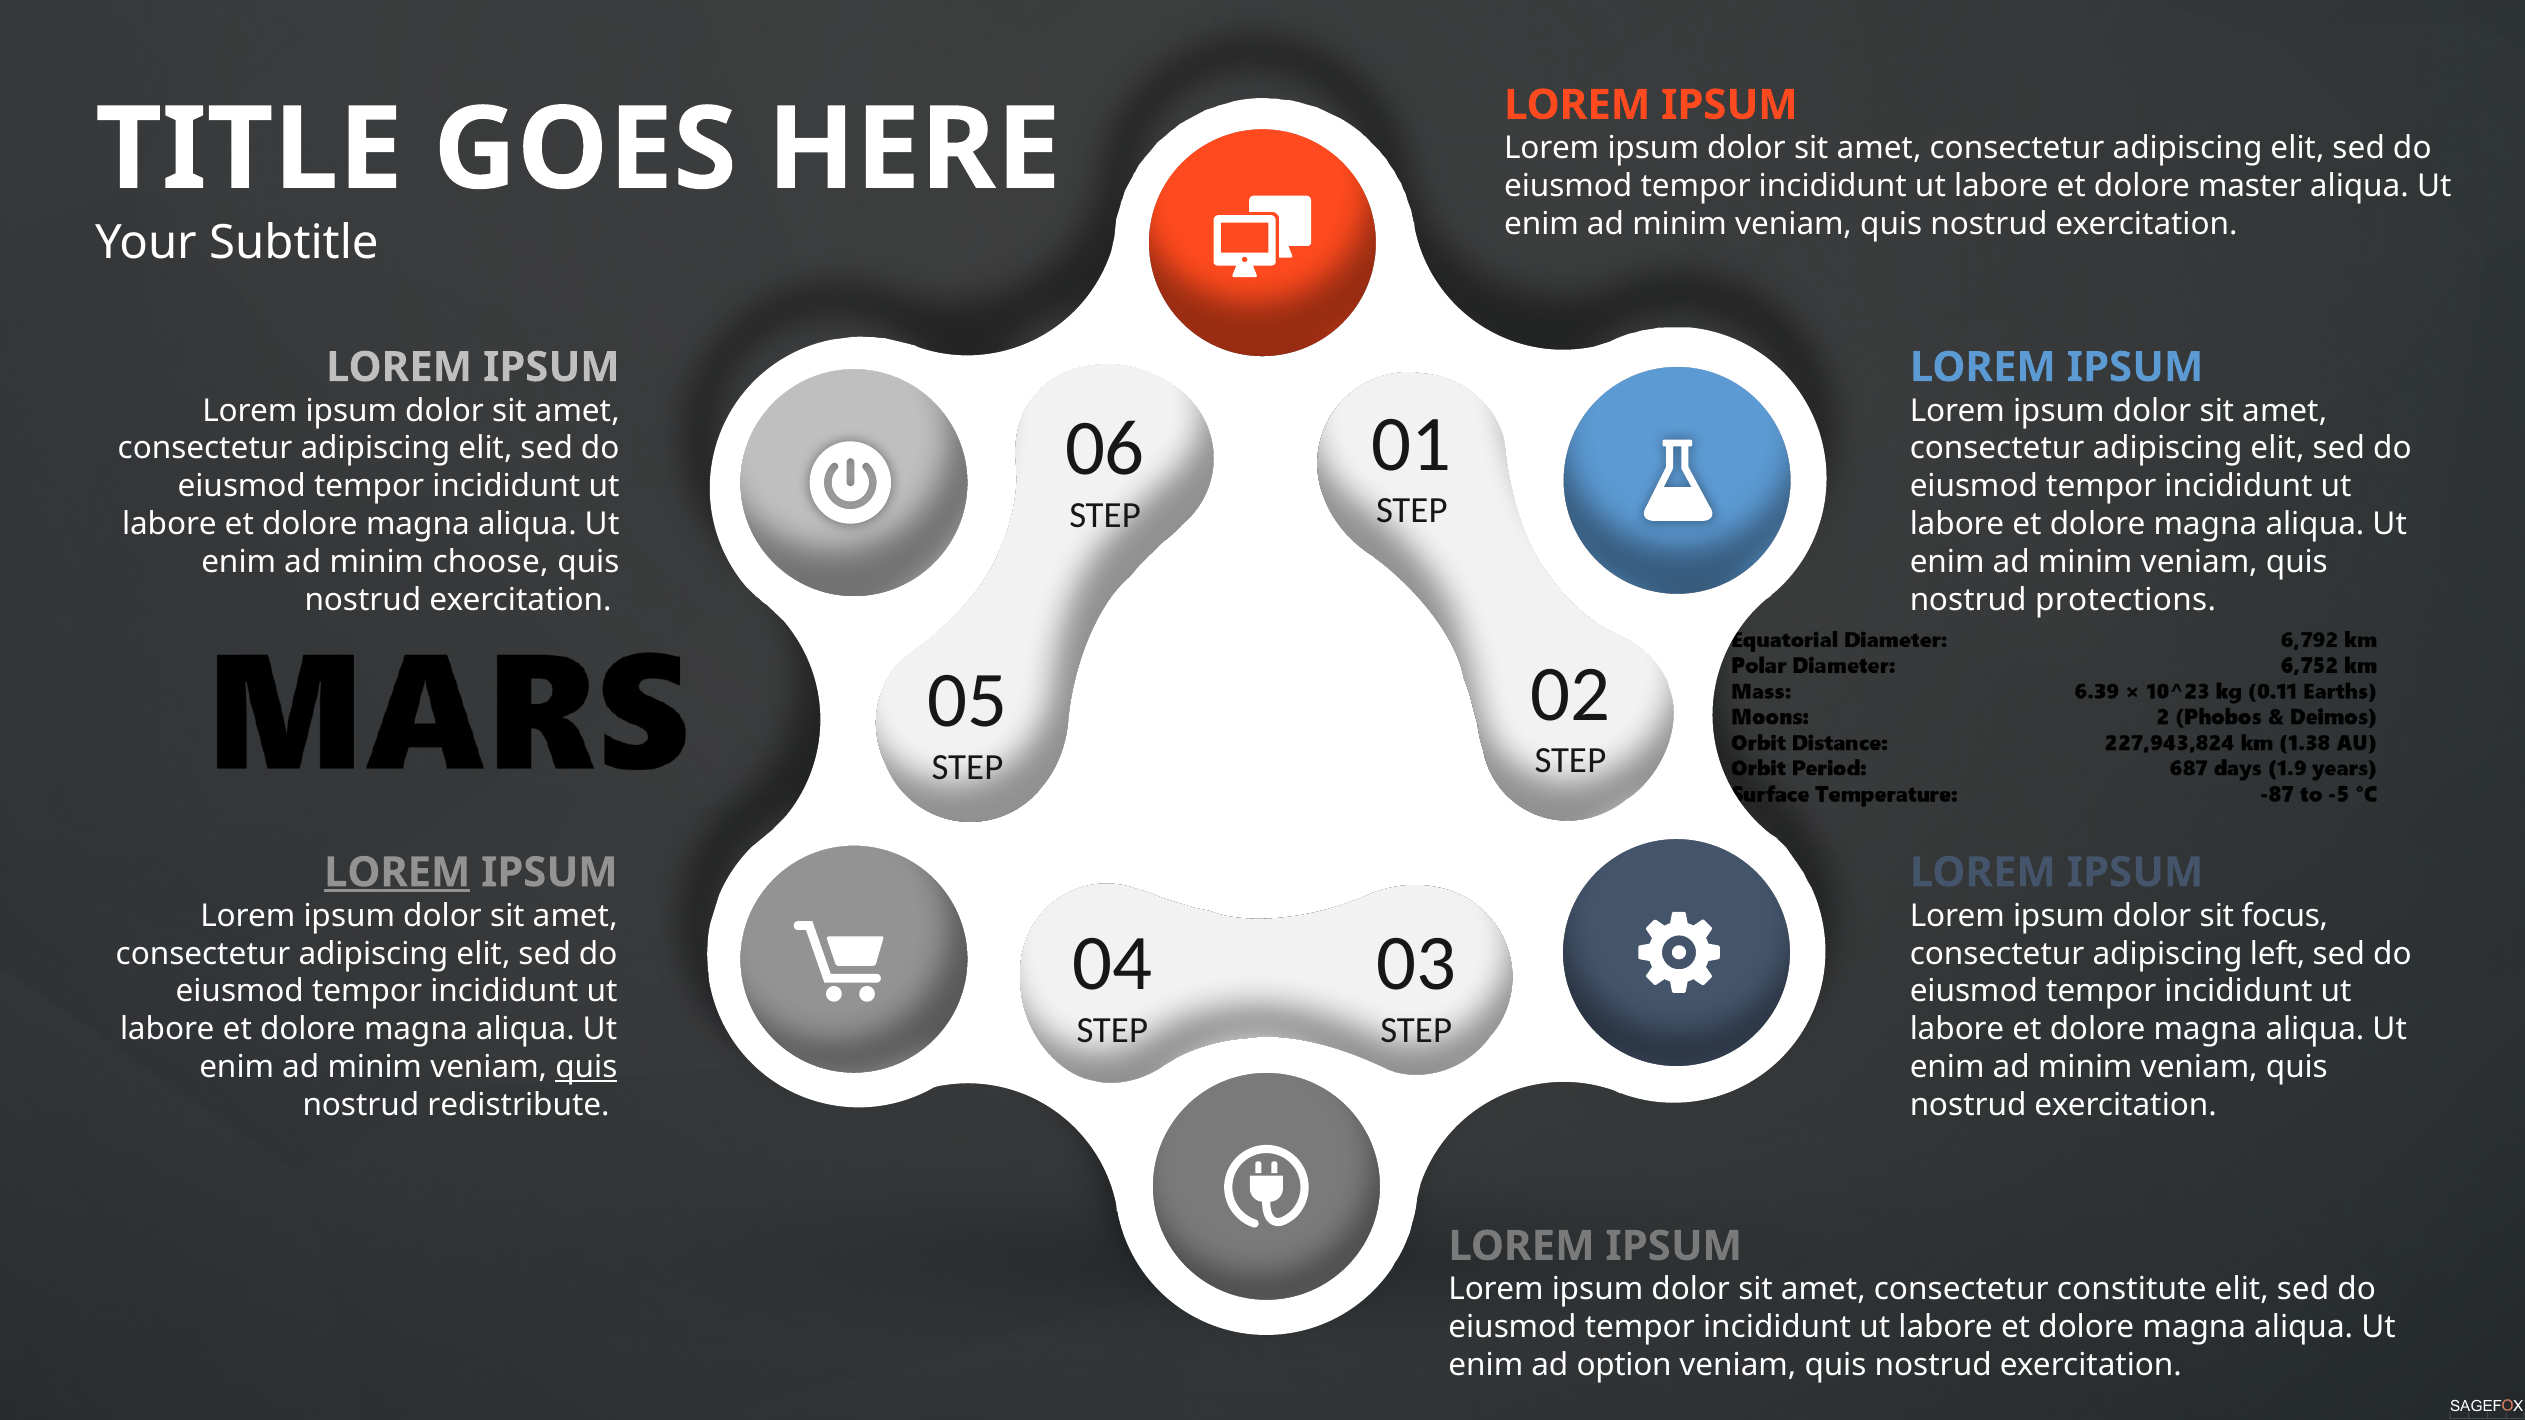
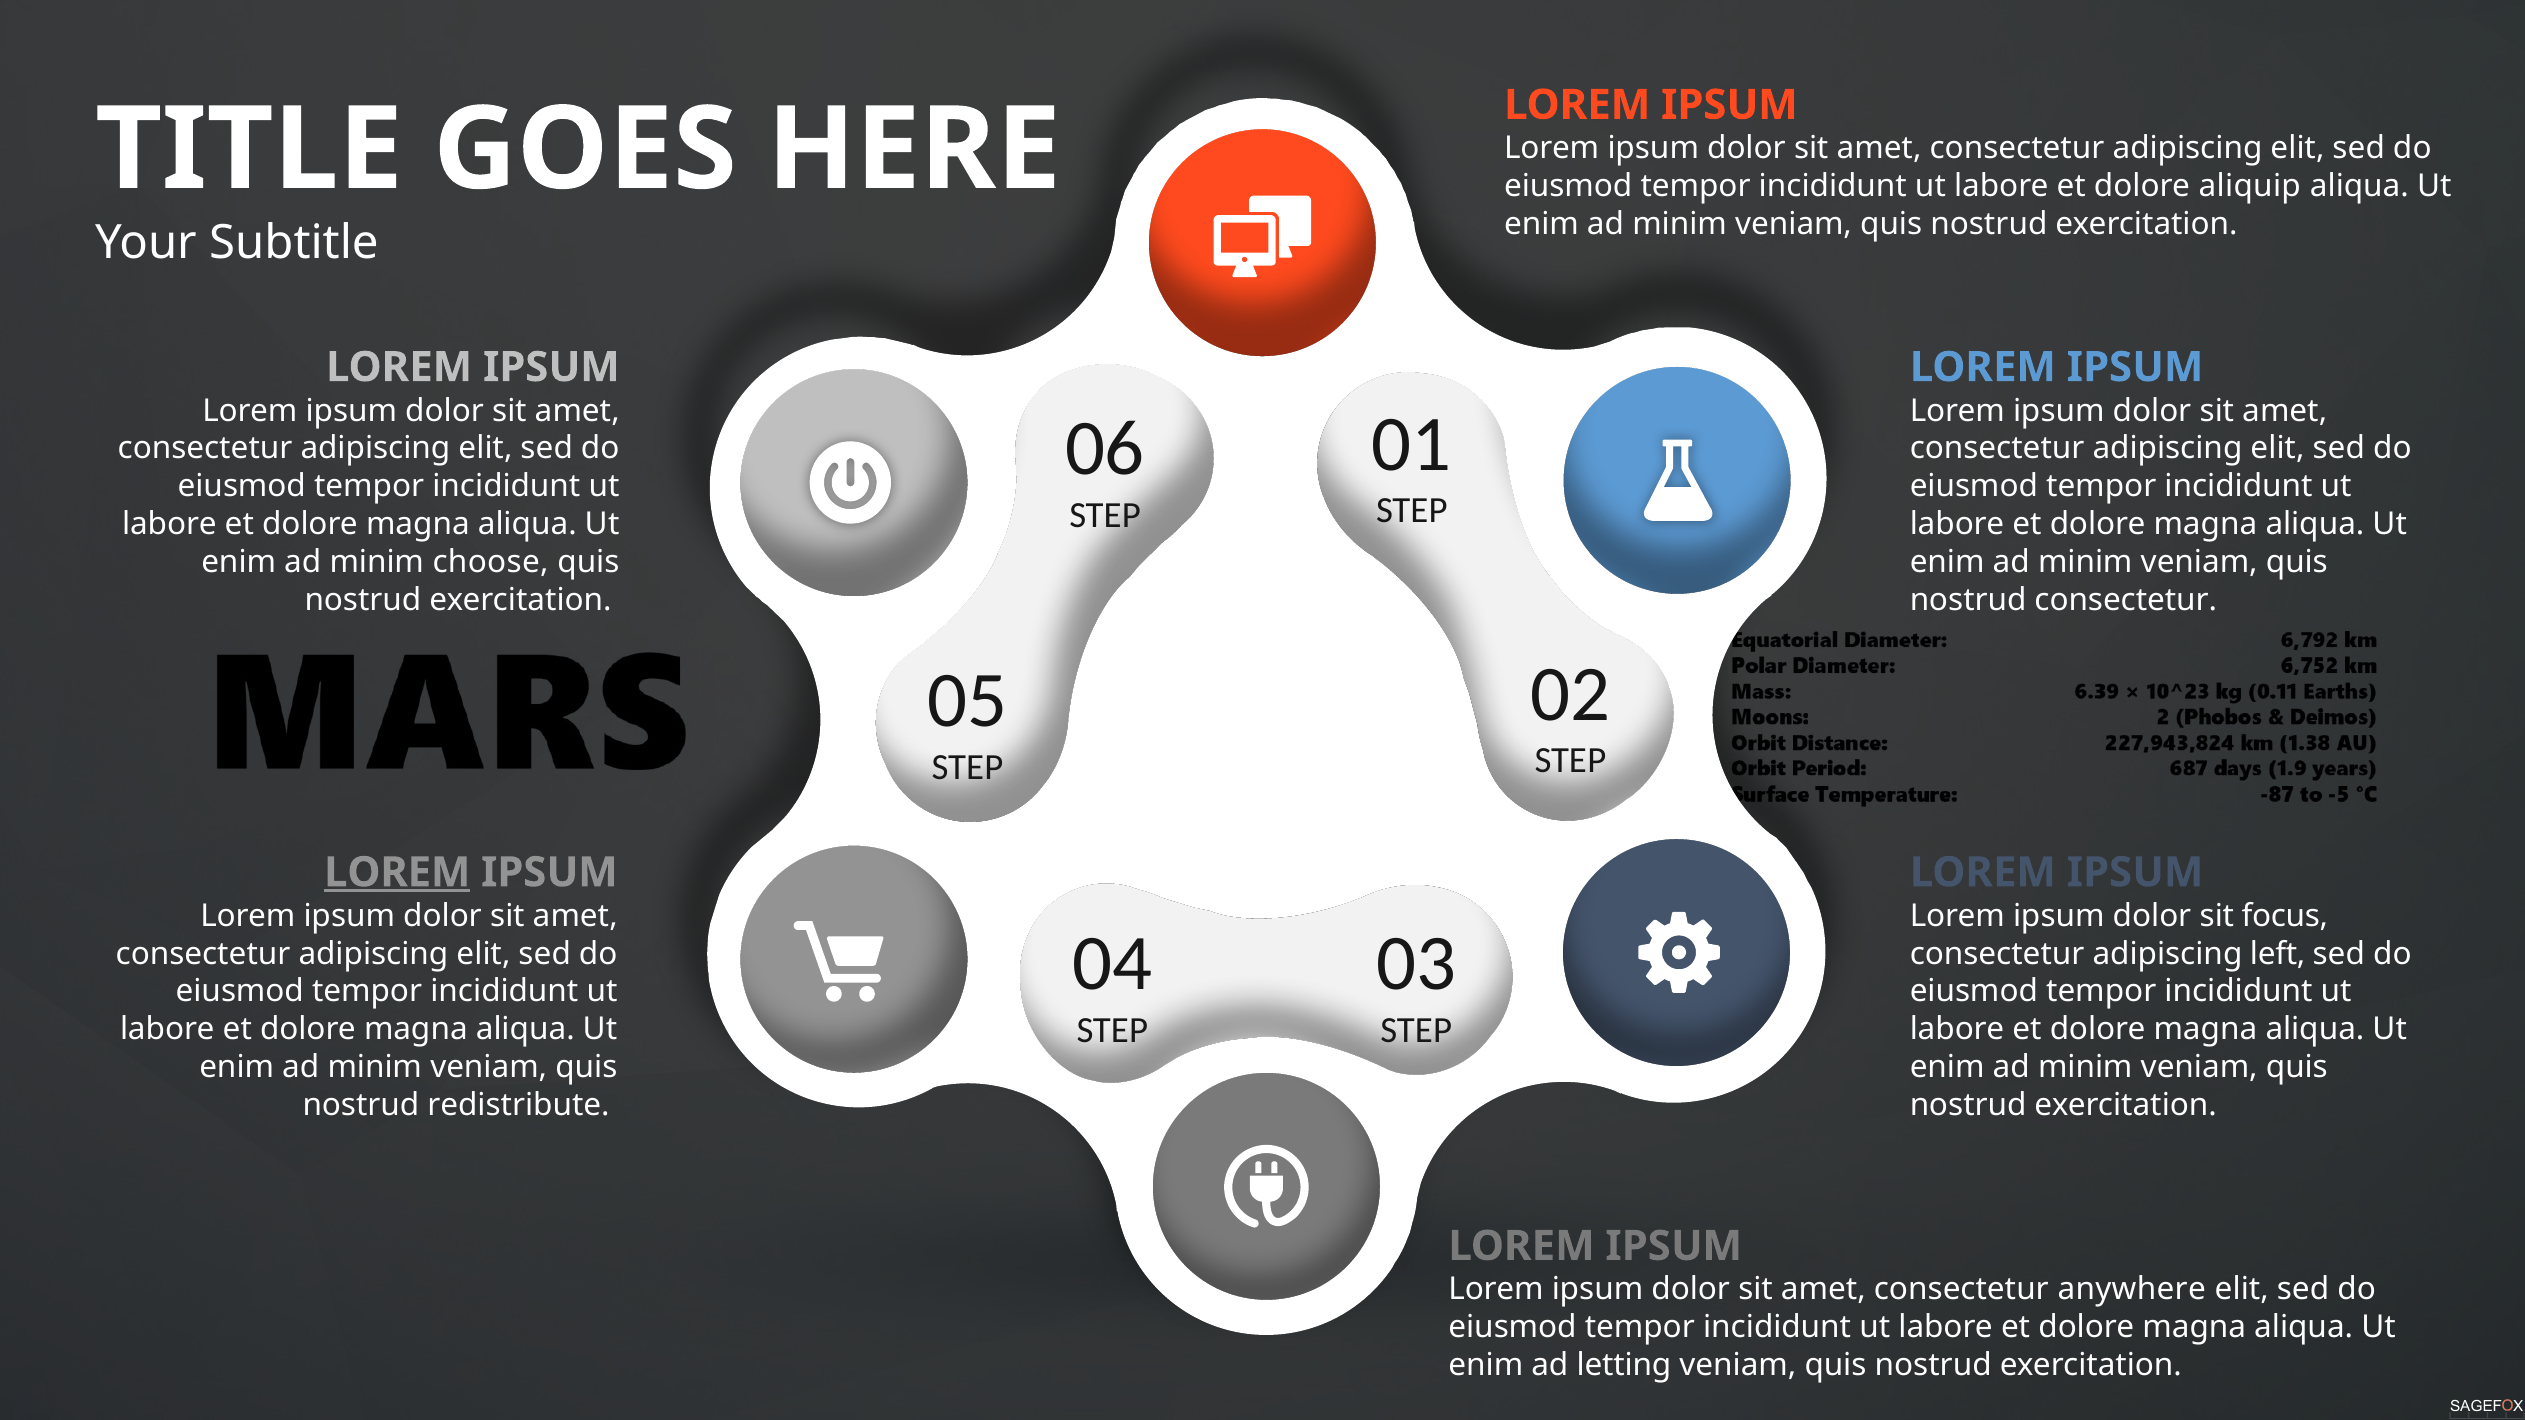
master: master -> aliquip
nostrud protections: protections -> consectetur
quis at (586, 1068) underline: present -> none
constitute: constitute -> anywhere
option: option -> letting
